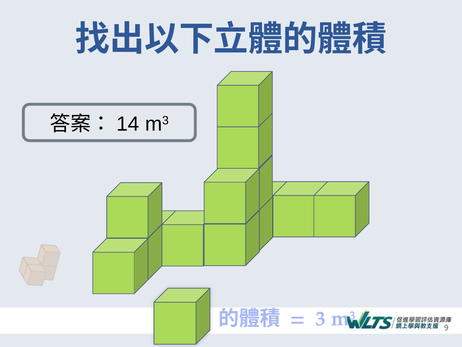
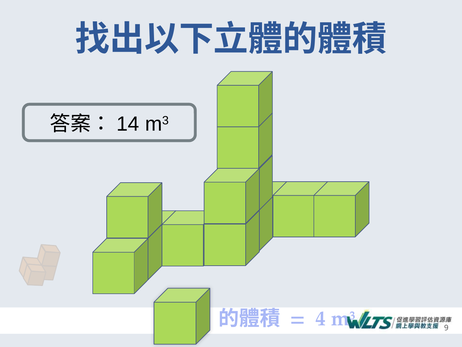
3: 3 -> 4
